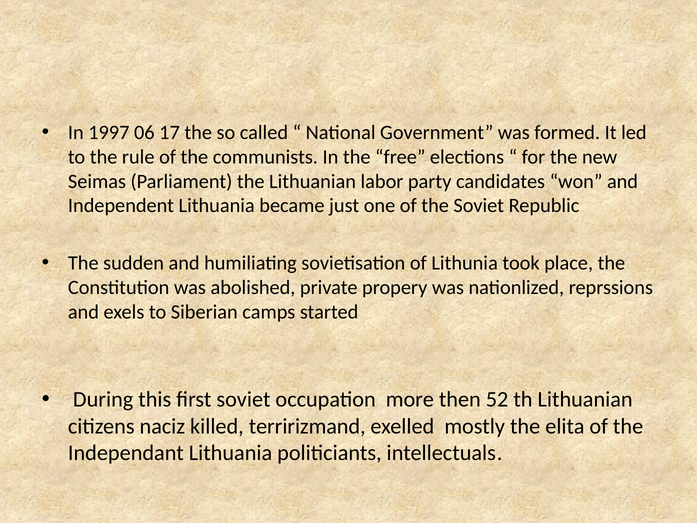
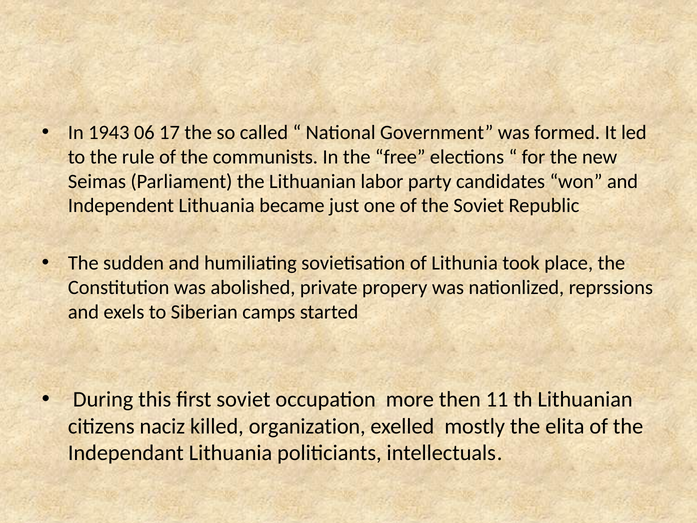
1997: 1997 -> 1943
52: 52 -> 11
terririzmand: terririzmand -> organization
